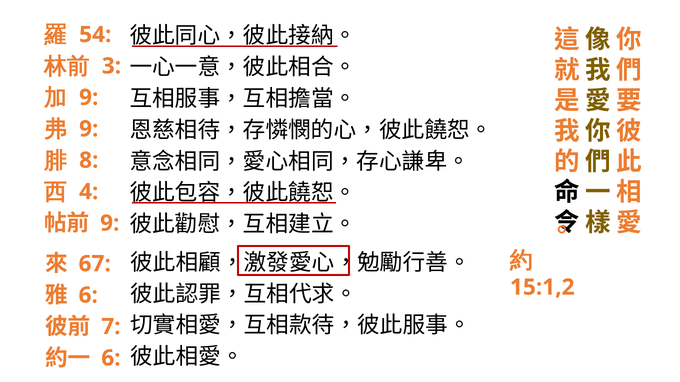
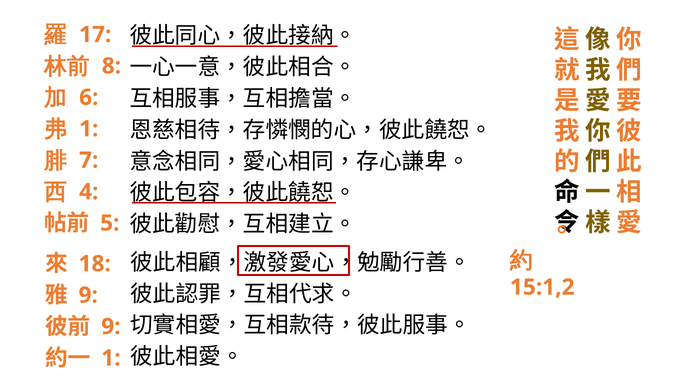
54: 54 -> 17
3: 3 -> 8
9 at (89, 98): 9 -> 6
9 at (89, 129): 9 -> 1
8: 8 -> 7
9 at (110, 223): 9 -> 5
67: 67 -> 18
6 at (88, 296): 6 -> 9
7 at (111, 327): 7 -> 9
6 at (111, 359): 6 -> 1
